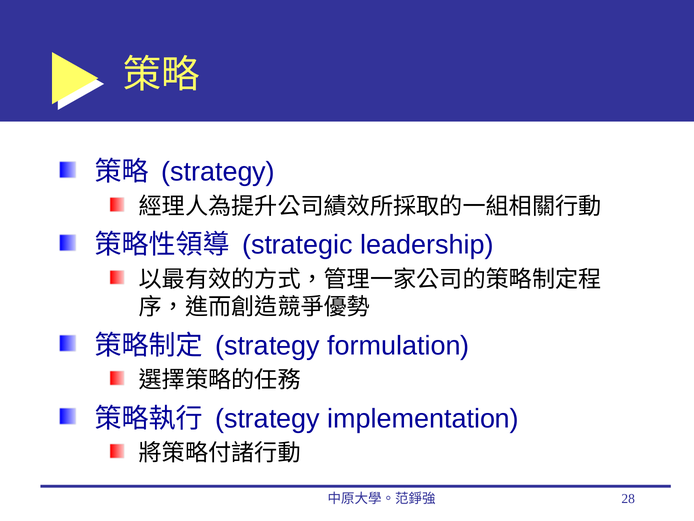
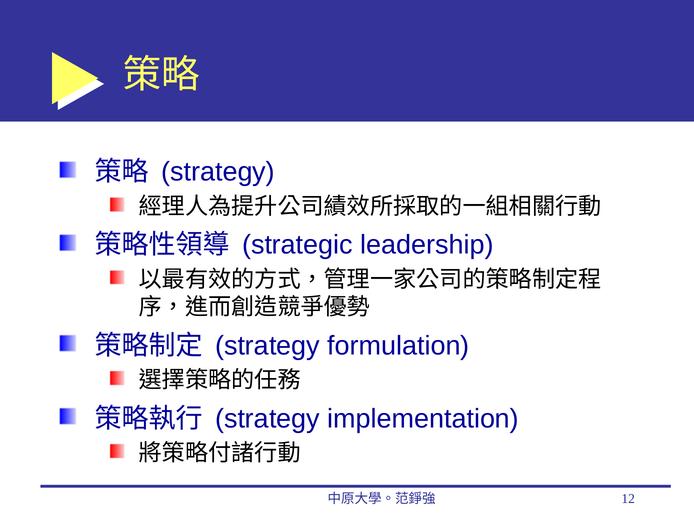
28: 28 -> 12
